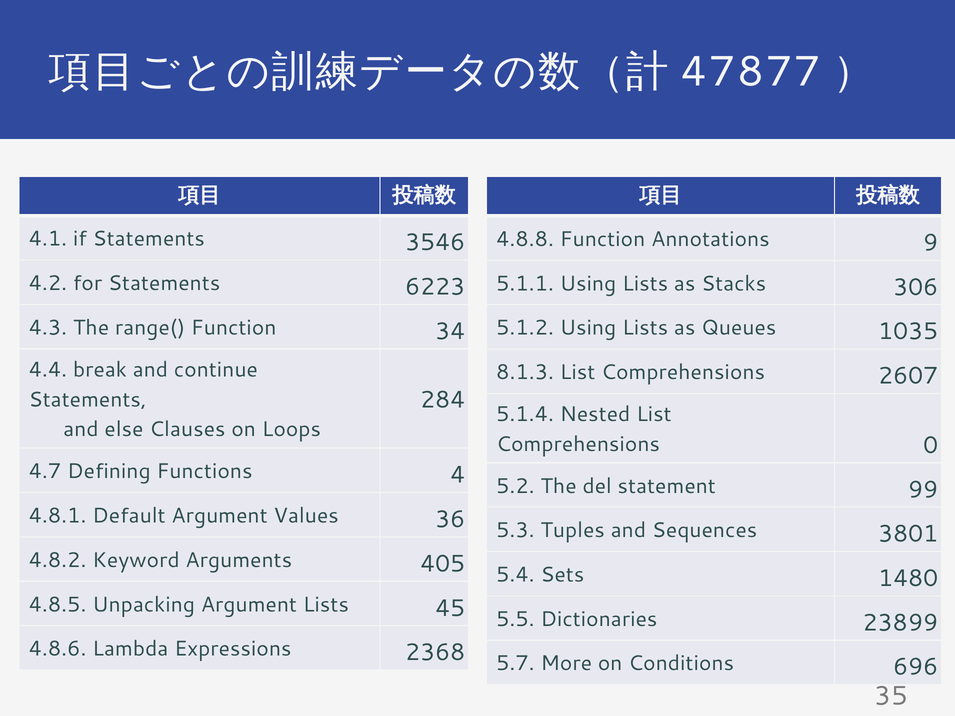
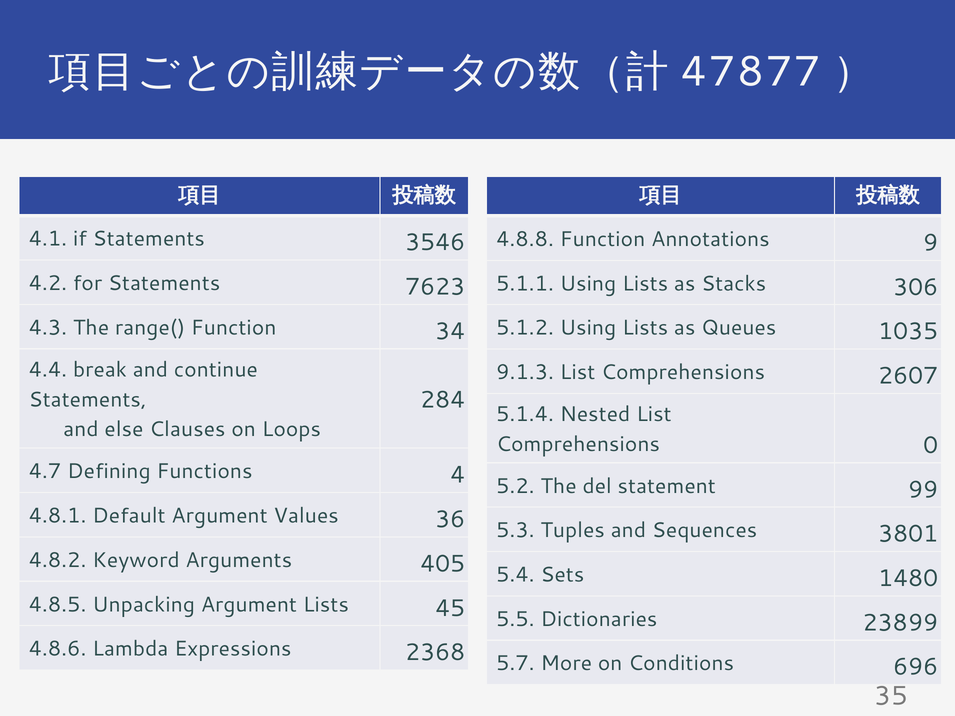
6223: 6223 -> 7623
8.1.3: 8.1.3 -> 9.1.3
